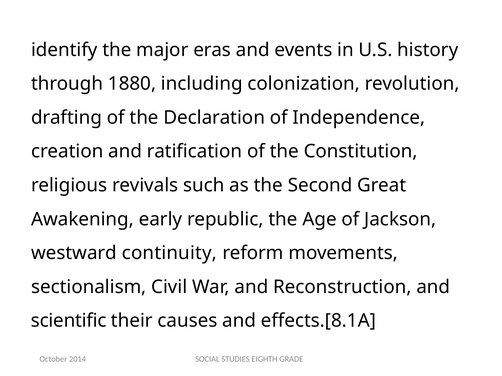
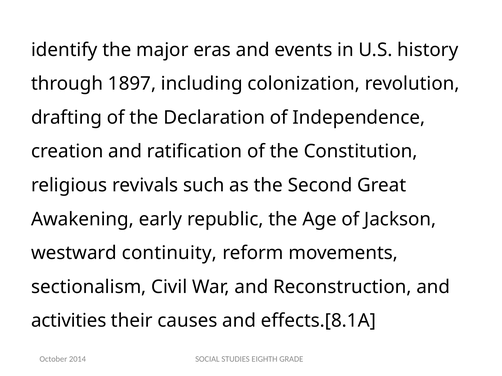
1880: 1880 -> 1897
scientific: scientific -> activities
